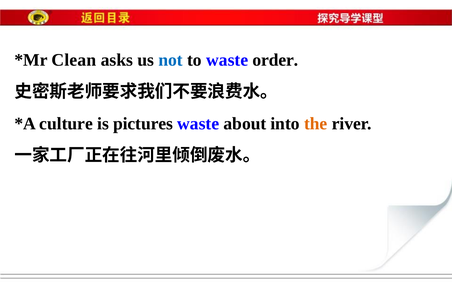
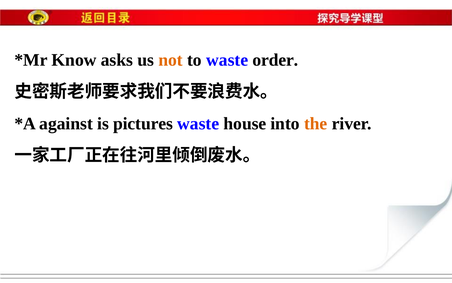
Clean: Clean -> Know
not colour: blue -> orange
culture: culture -> against
about: about -> house
